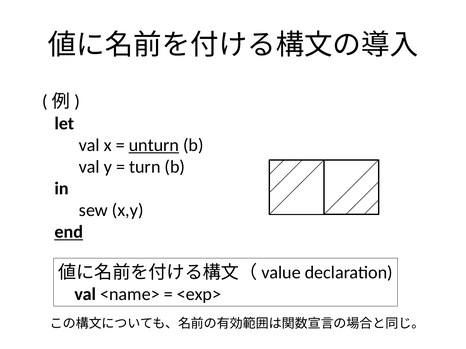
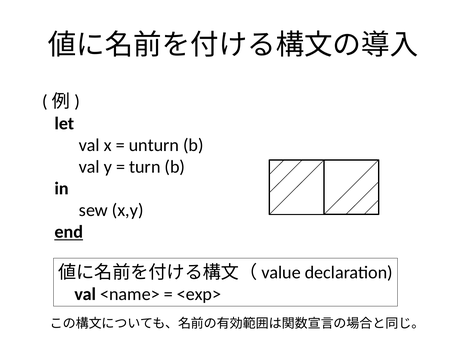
unturn underline: present -> none
